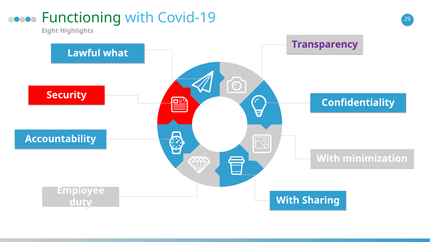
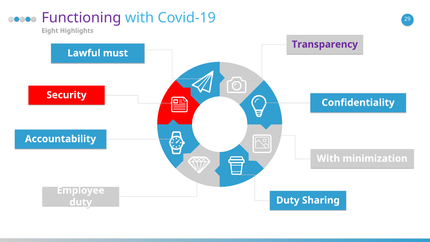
Functioning colour: green -> purple
what: what -> must
With at (288, 200): With -> Duty
